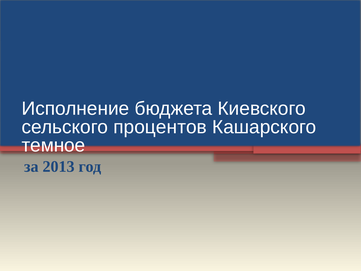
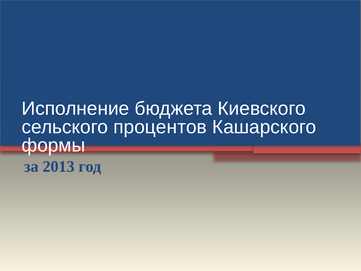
темное: темное -> формы
